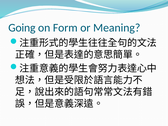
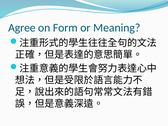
Going: Going -> Agree
